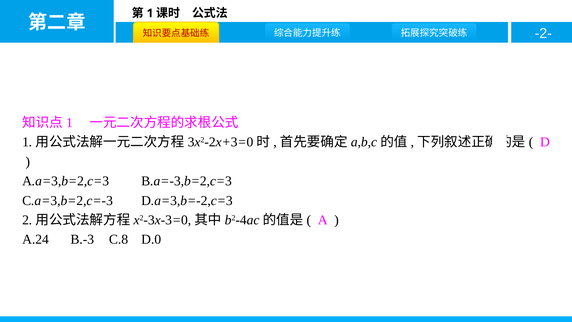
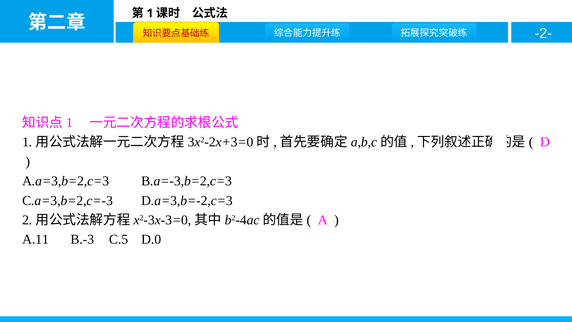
A.24: A.24 -> A.11
C.8: C.8 -> C.5
